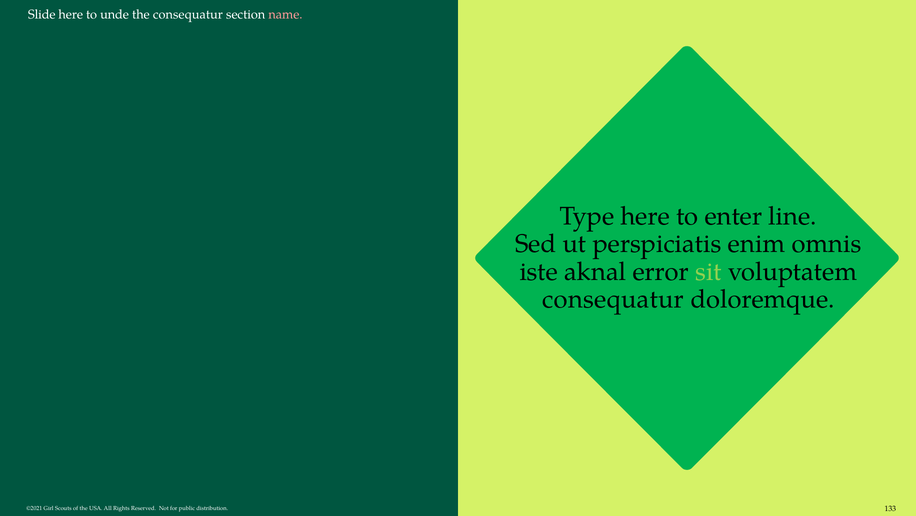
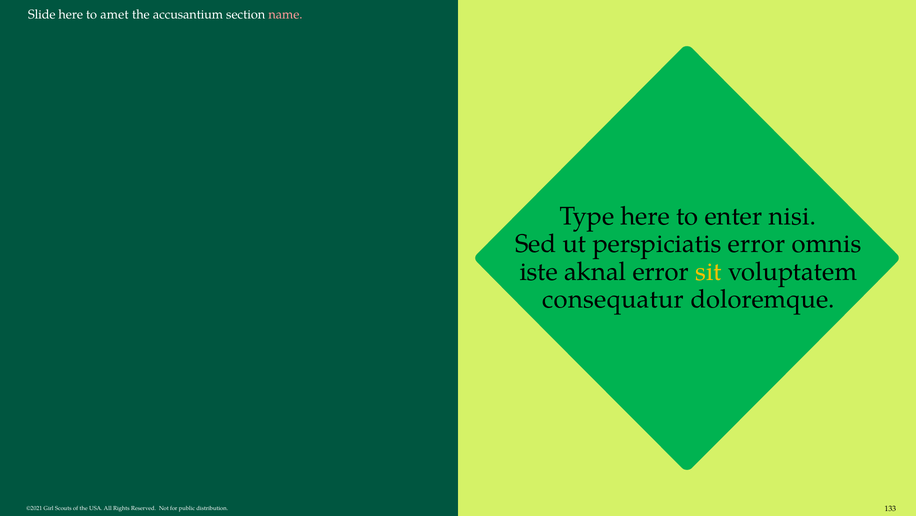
unde: unde -> amet
the consequatur: consequatur -> accusantium
line: line -> nisi
perspiciatis enim: enim -> error
sit colour: light green -> yellow
